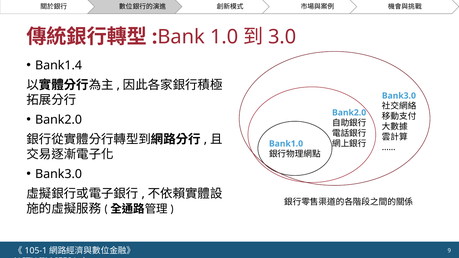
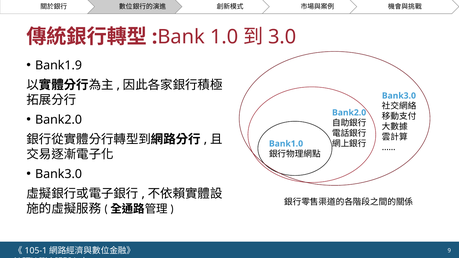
Bank1.4: Bank1.4 -> Bank1.9
